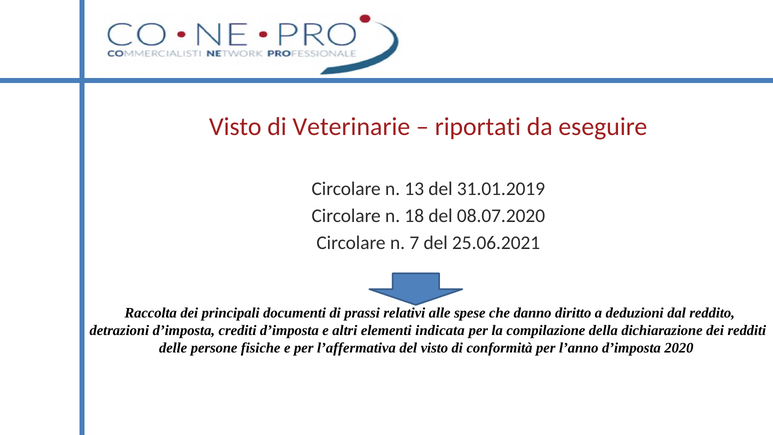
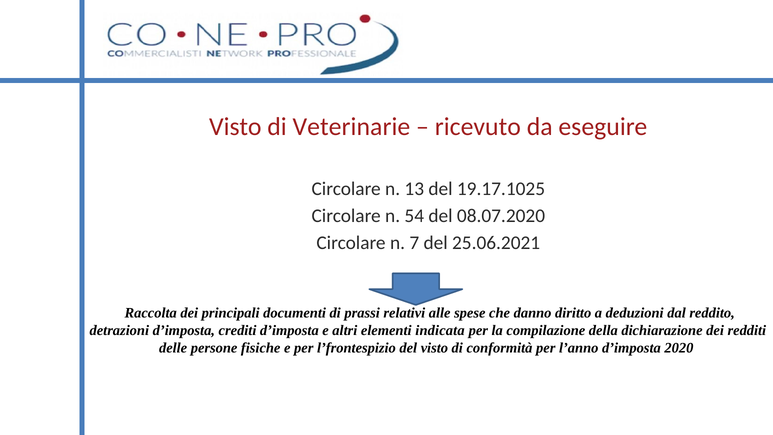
riportati: riportati -> ricevuto
31.01.2019: 31.01.2019 -> 19.17.1025
18: 18 -> 54
l’affermativa: l’affermativa -> l’frontespizio
